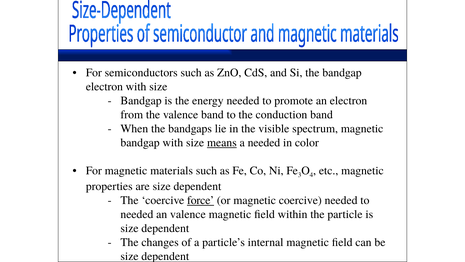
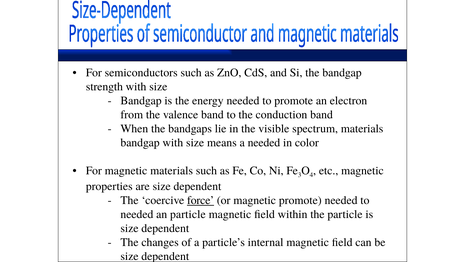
electron at (104, 87): electron -> strength
spectrum magnetic: magnetic -> materials
means underline: present -> none
magnetic coercive: coercive -> promote
an valence: valence -> particle
